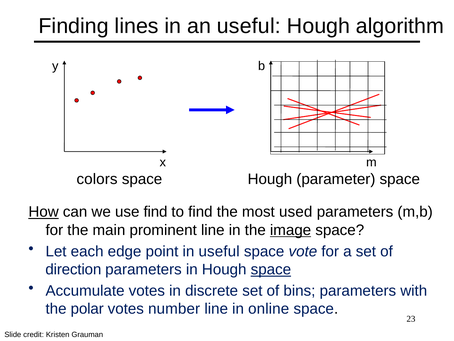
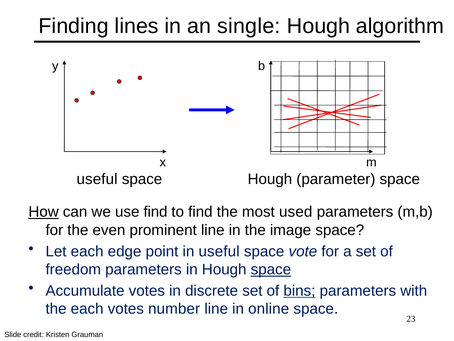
an useful: useful -> single
colors at (97, 179): colors -> useful
main: main -> even
image underline: present -> none
direction: direction -> freedom
bins underline: none -> present
the polar: polar -> each
